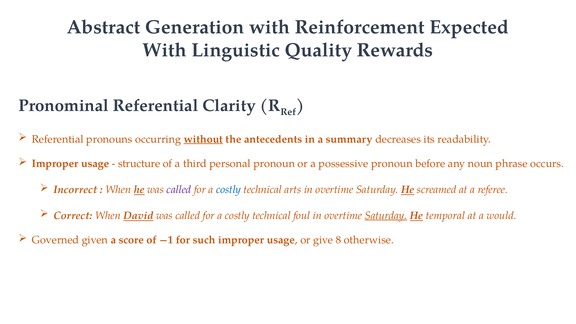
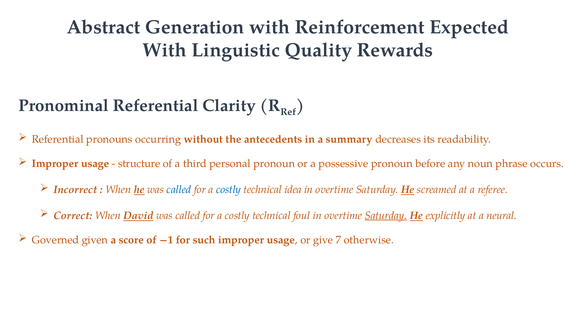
without underline: present -> none
called at (179, 190) colour: purple -> blue
arts: arts -> idea
temporal: temporal -> explicitly
would: would -> neural
8: 8 -> 7
